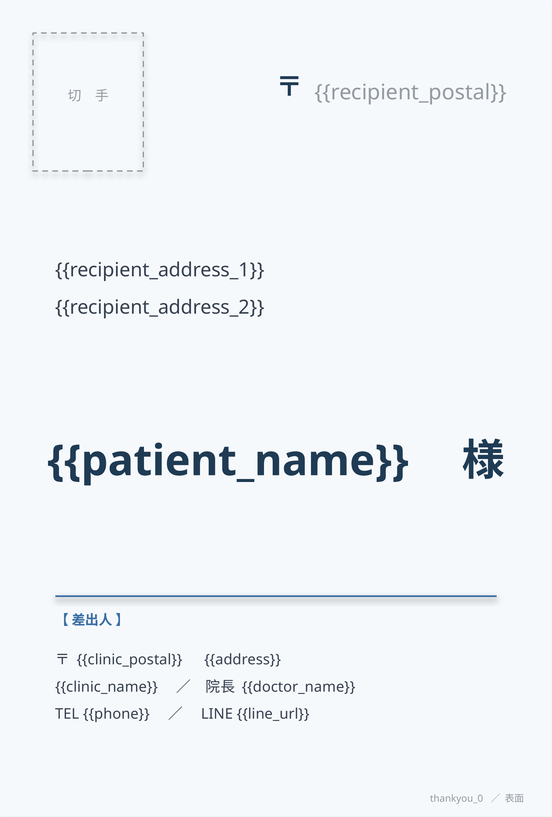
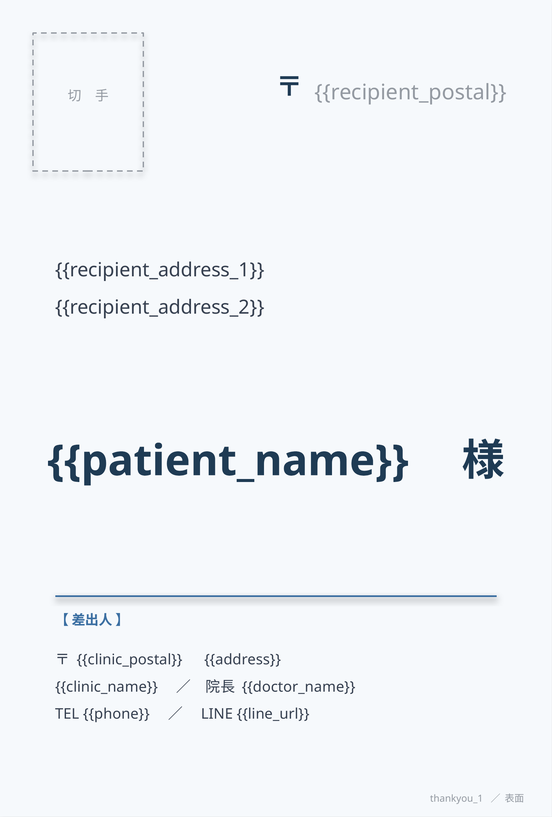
thankyou_0: thankyou_0 -> thankyou_1
